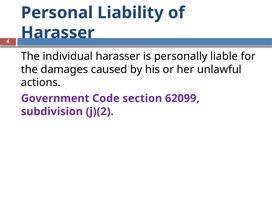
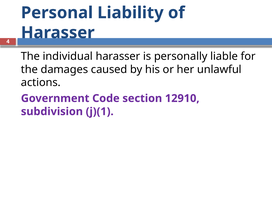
62099: 62099 -> 12910
j)(2: j)(2 -> j)(1
